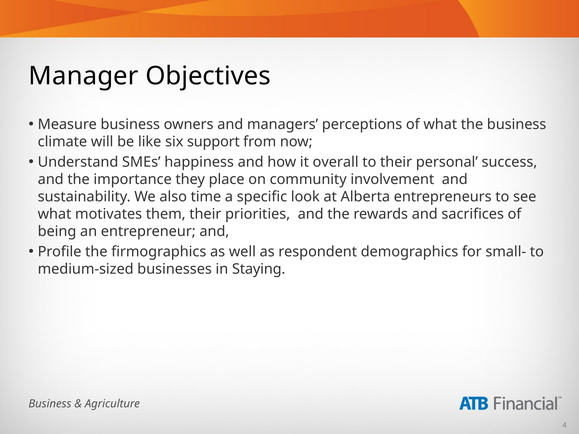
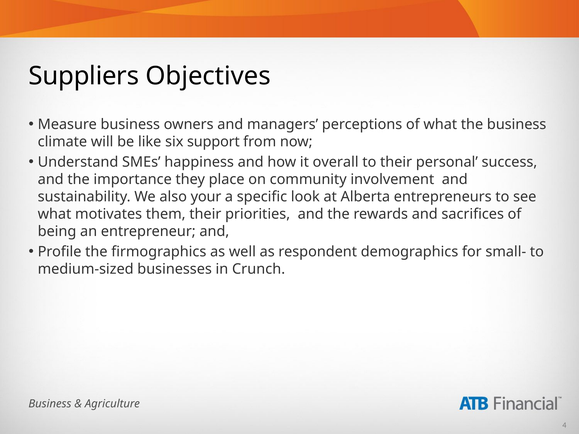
Manager: Manager -> Suppliers
time: time -> your
Staying: Staying -> Crunch
